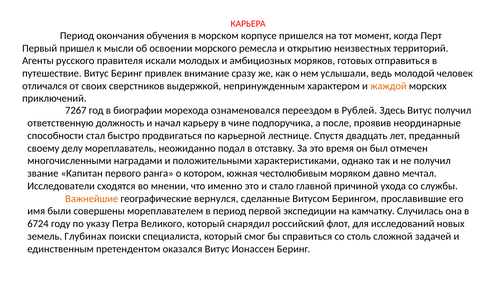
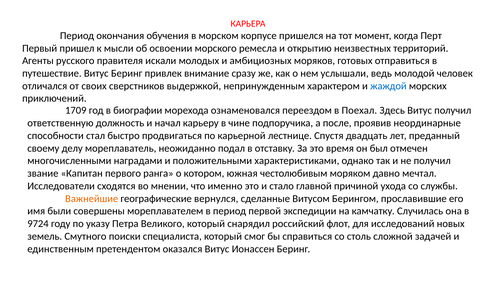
жаждой colour: orange -> blue
7267: 7267 -> 1709
Рублей: Рублей -> Поехал
6724: 6724 -> 9724
Глубинах: Глубинах -> Смутного
